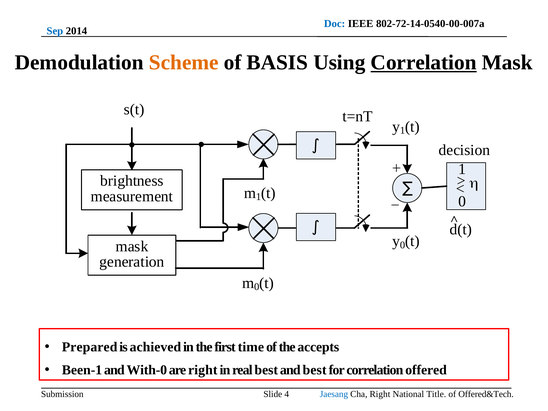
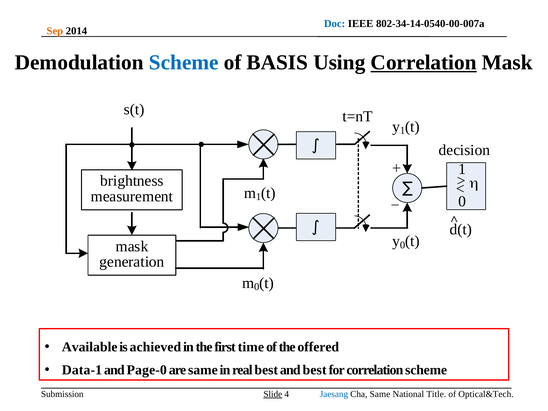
802-72-14-0540-00-007a: 802-72-14-0540-00-007a -> 802-34-14-0540-00-007a
Sep colour: blue -> orange
Scheme at (184, 63) colour: orange -> blue
Prepared: Prepared -> Available
accepts: accepts -> offered
Been-1: Been-1 -> Data-1
With-0: With-0 -> Page-0
are right: right -> same
correlation offered: offered -> scheme
Slide underline: none -> present
Cha Right: Right -> Same
Offered&Tech: Offered&Tech -> Optical&Tech
